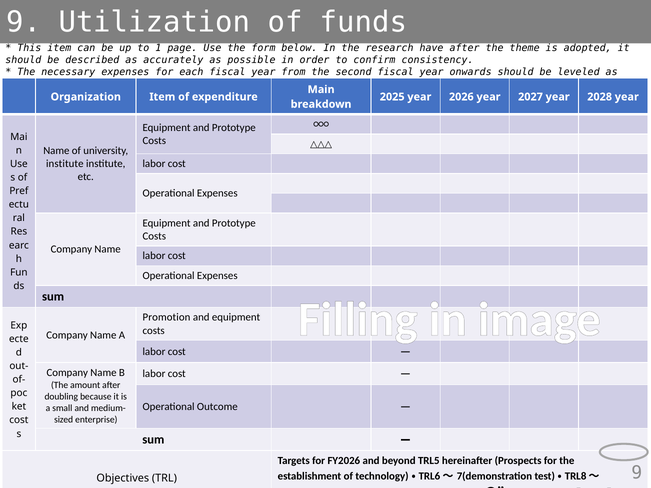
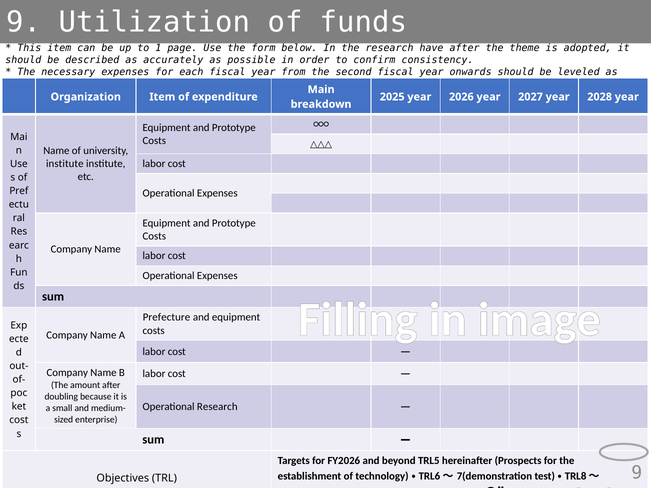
Promotion: Promotion -> Prefecture
Operational Outcome: Outcome -> Research
